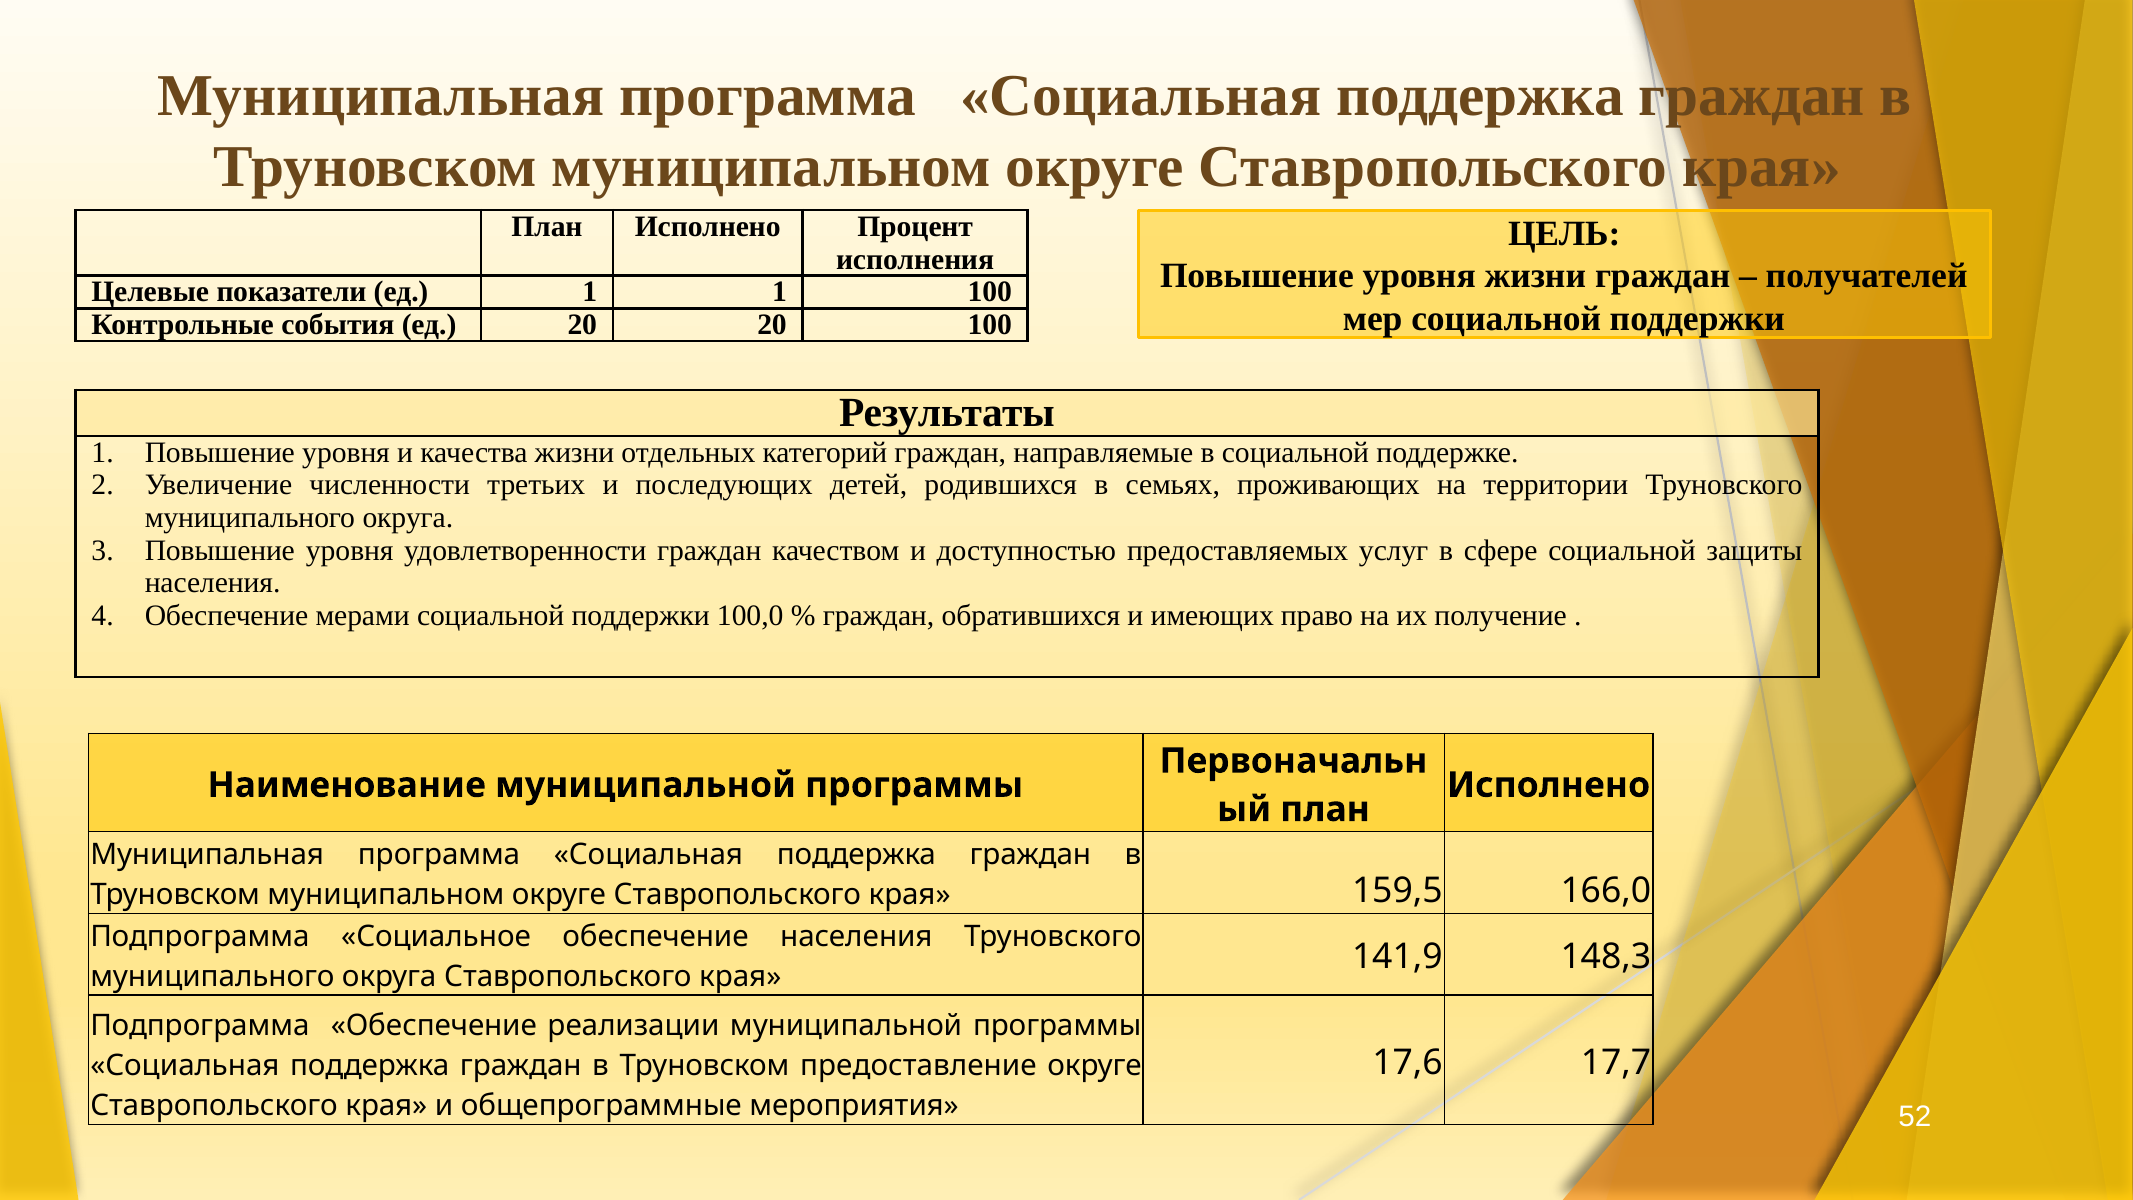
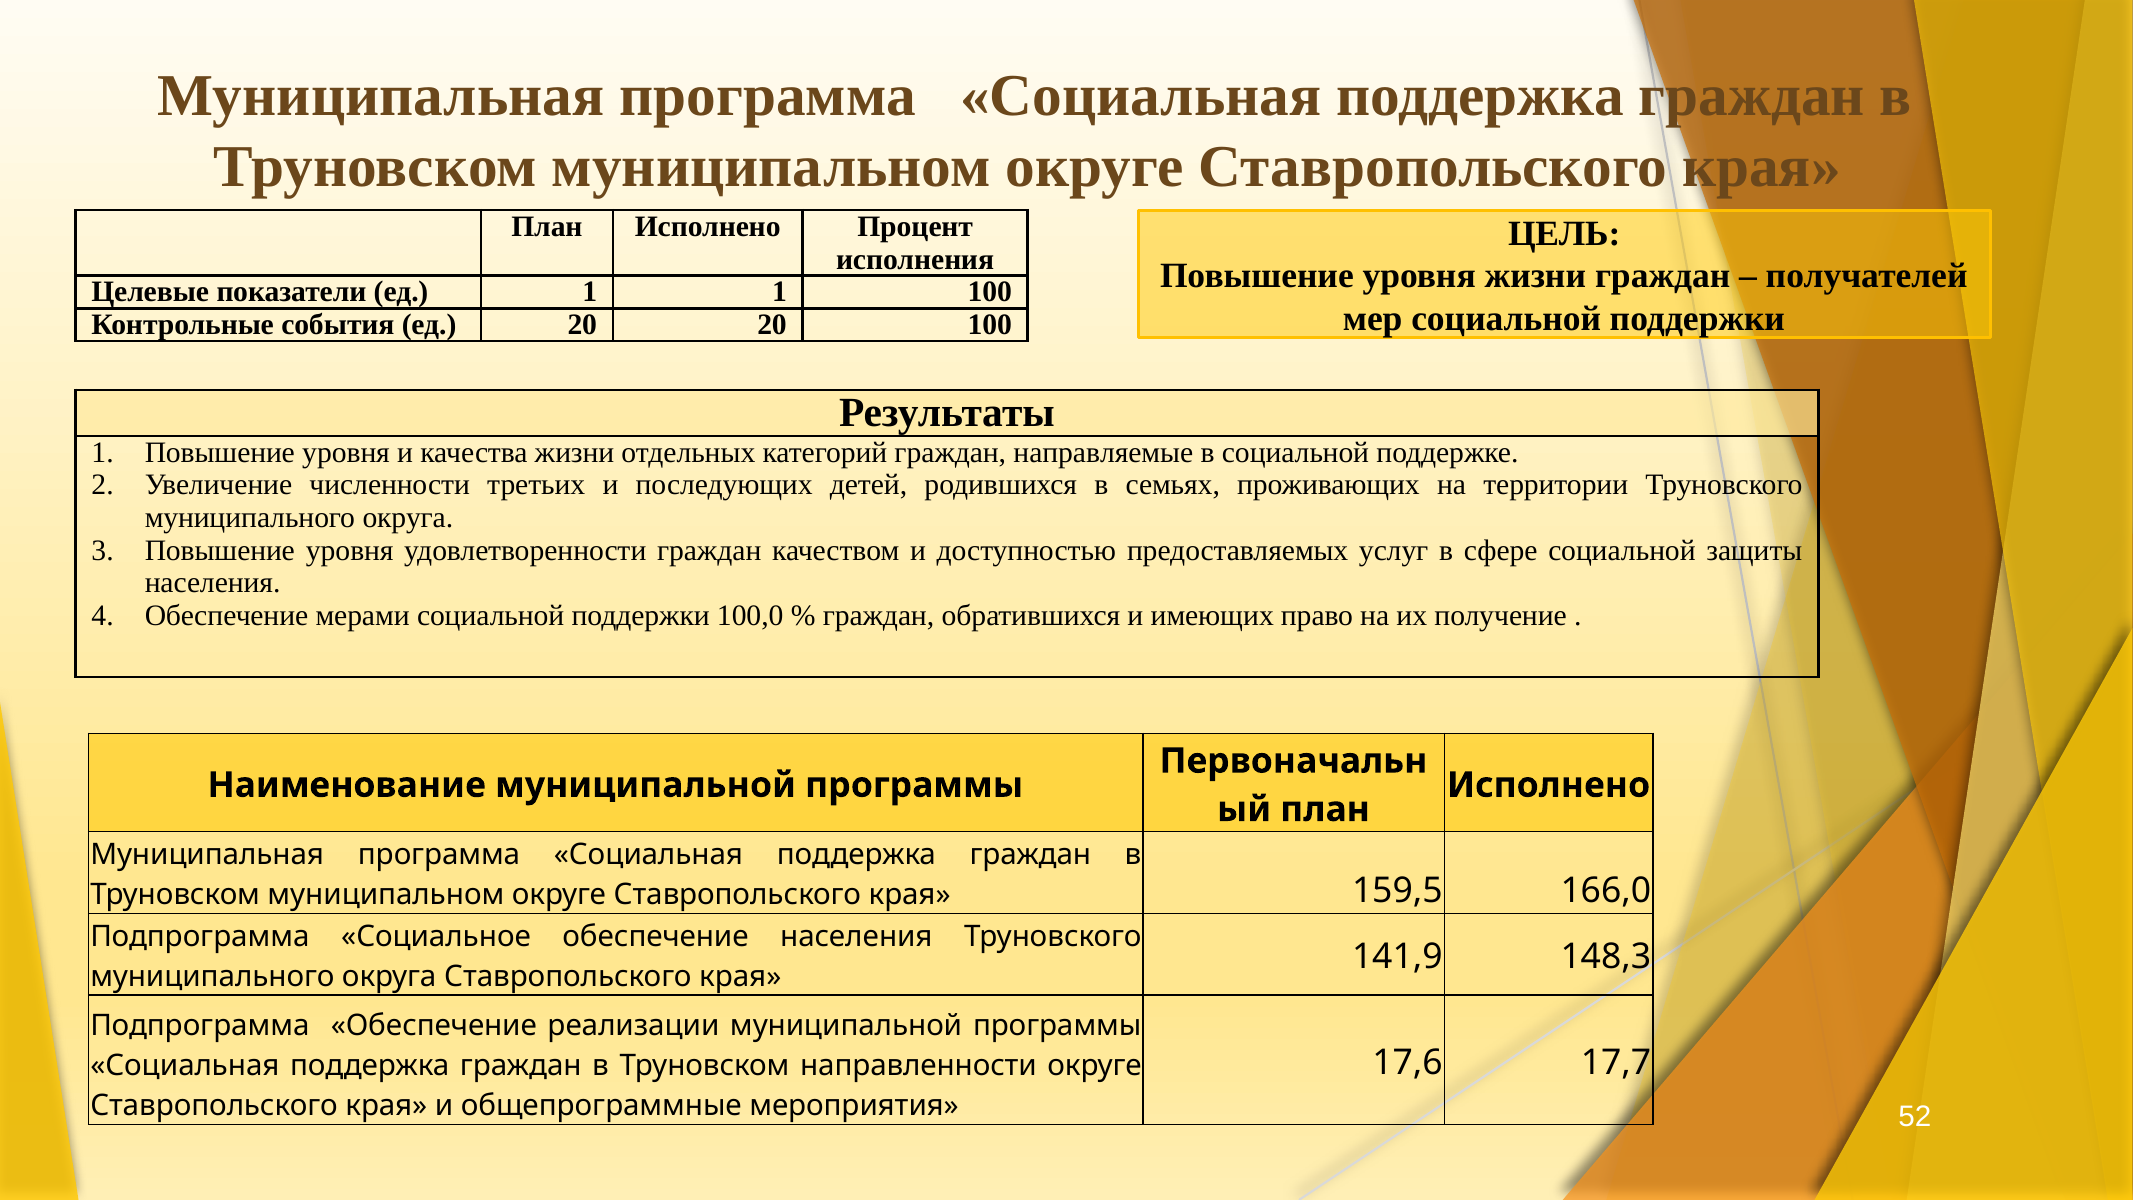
предоставление: предоставление -> направленности
